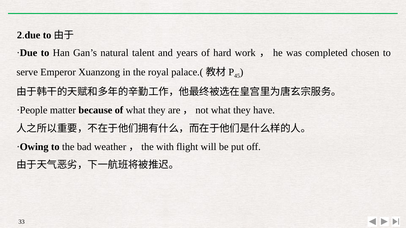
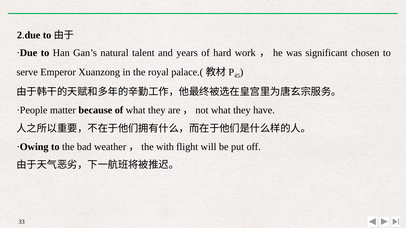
completed: completed -> significant
